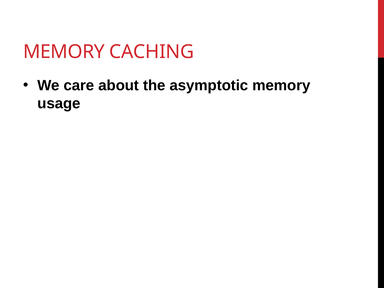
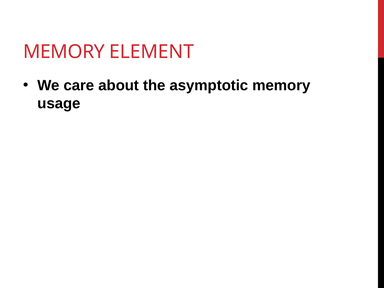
CACHING: CACHING -> ELEMENT
